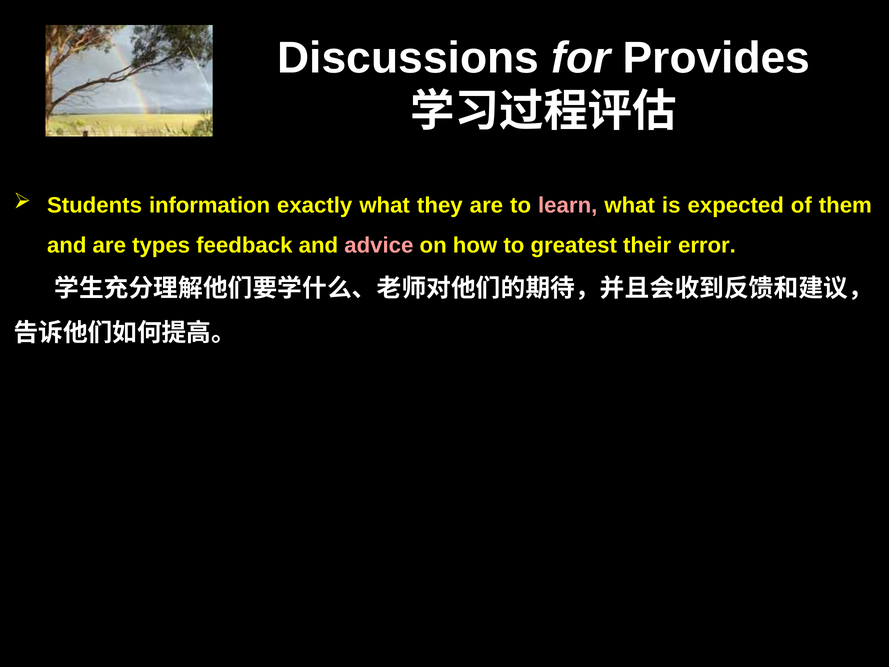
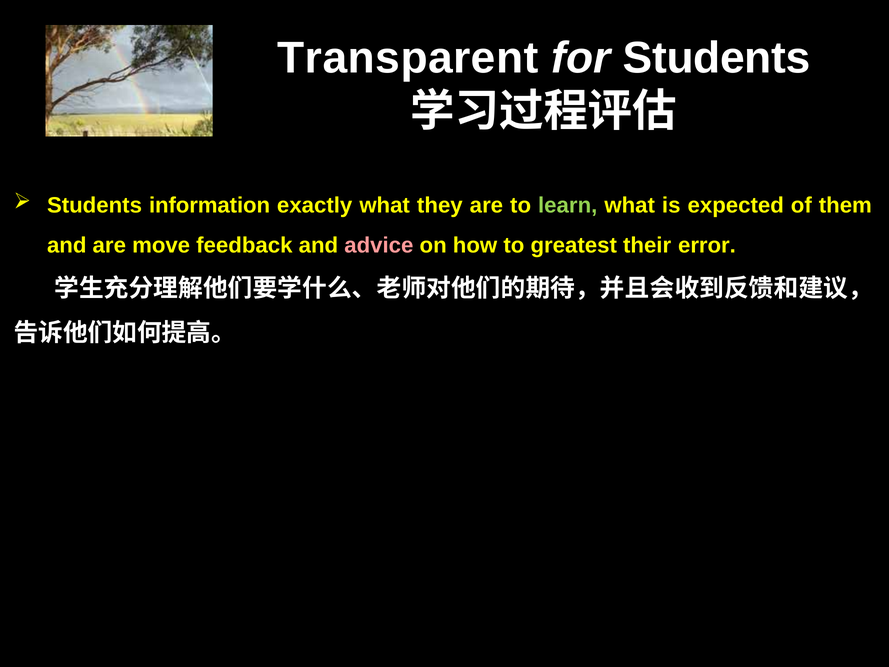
Discussions: Discussions -> Transparent
for Provides: Provides -> Students
learn colour: pink -> light green
types: types -> move
